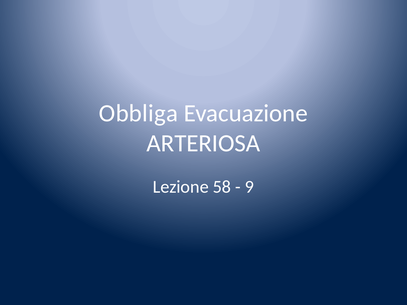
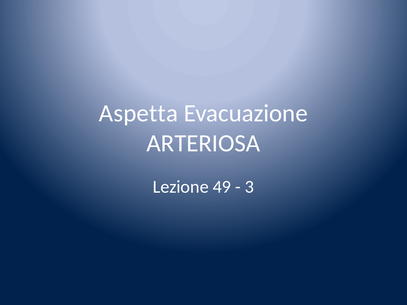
Obbliga: Obbliga -> Aspetta
58: 58 -> 49
9: 9 -> 3
